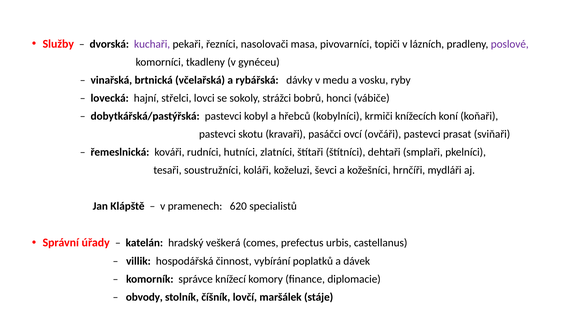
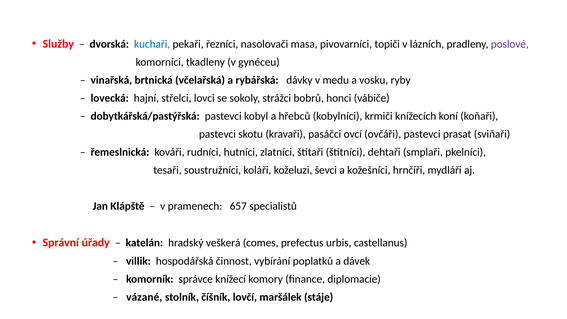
kuchaři colour: purple -> blue
620: 620 -> 657
obvody: obvody -> vázané
